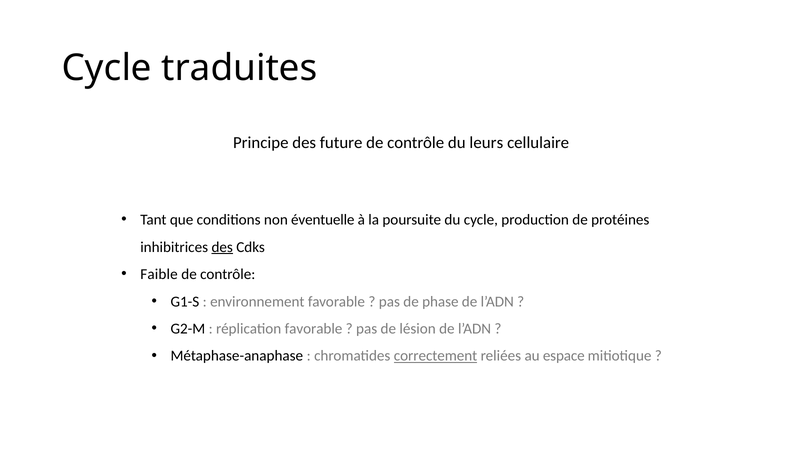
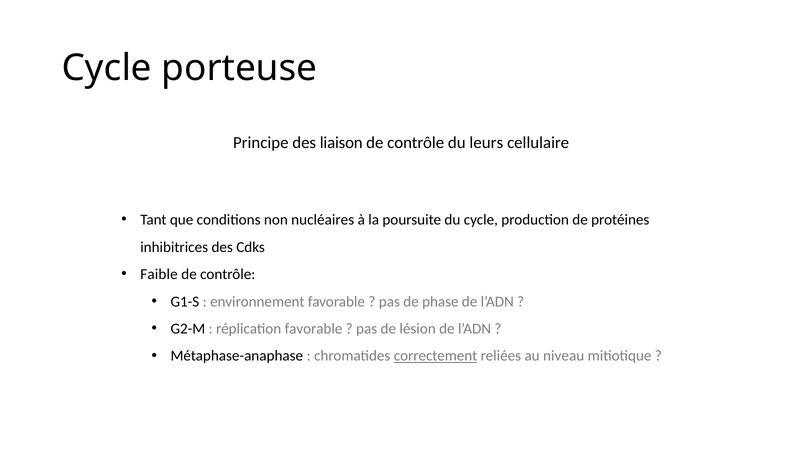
traduites: traduites -> porteuse
future: future -> liaison
éventuelle: éventuelle -> nucléaires
des at (222, 247) underline: present -> none
espace: espace -> niveau
